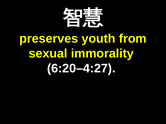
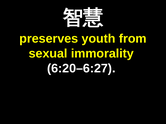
6:20–4:27: 6:20–4:27 -> 6:20–6:27
